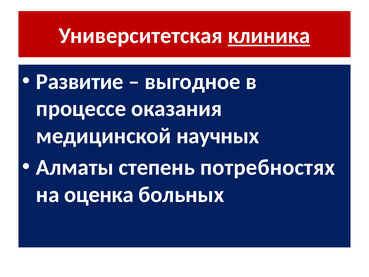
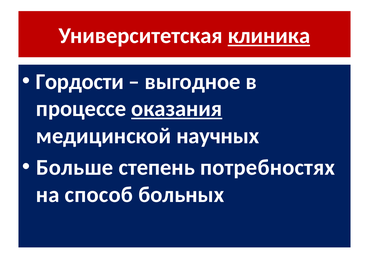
Развитие: Развитие -> Гордости
оказания underline: none -> present
Алматы: Алматы -> Больше
оценка: оценка -> способ
